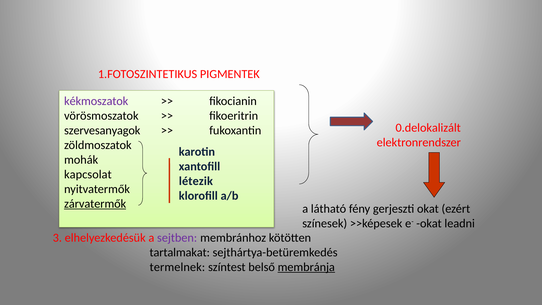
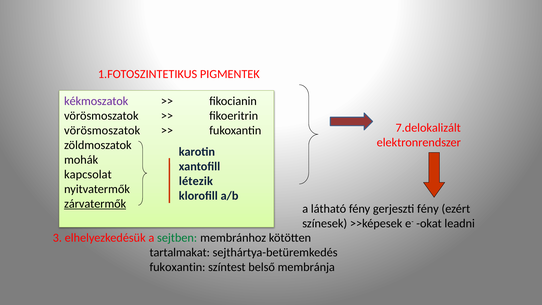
0.delokalizált: 0.delokalizált -> 7.delokalizált
szervesanyagok at (102, 130): szervesanyagok -> vörösmoszatok
gerjeszti okat: okat -> fény
sejtben colour: purple -> green
termelnek at (177, 267): termelnek -> fukoxantin
membránja underline: present -> none
